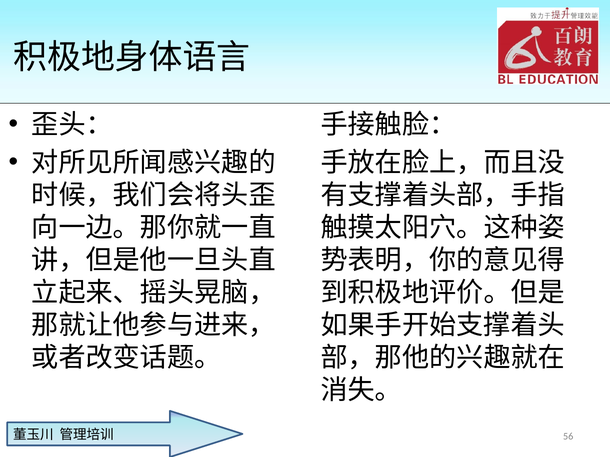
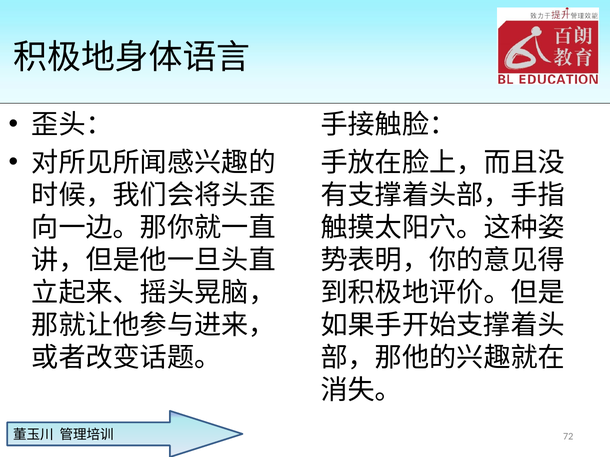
56: 56 -> 72
